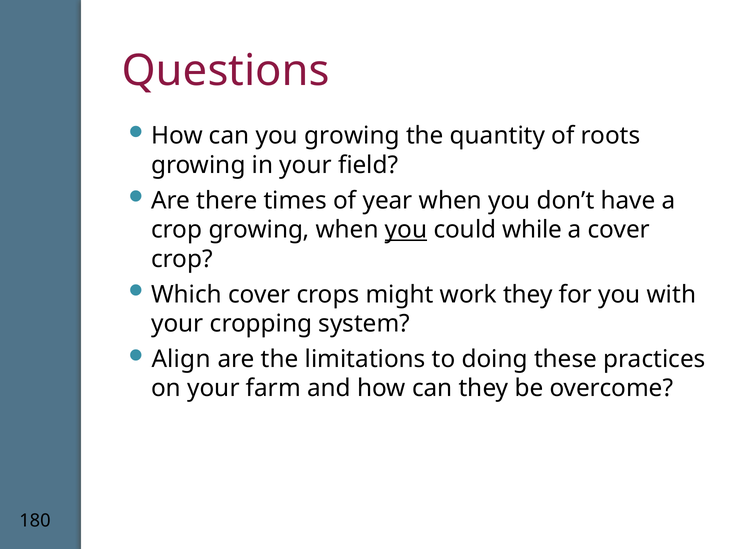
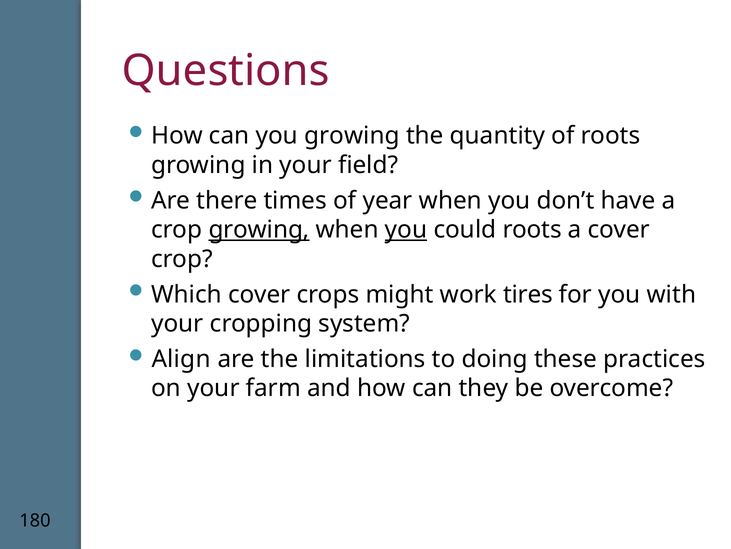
growing at (259, 230) underline: none -> present
could while: while -> roots
work they: they -> tires
